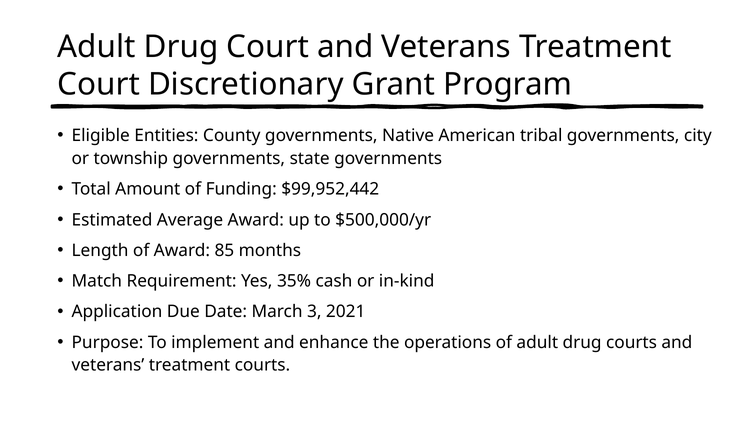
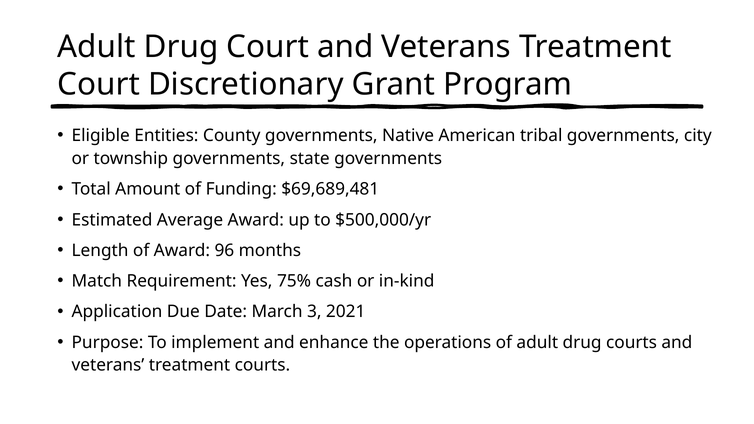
$99,952,442: $99,952,442 -> $69,689,481
85: 85 -> 96
35%: 35% -> 75%
